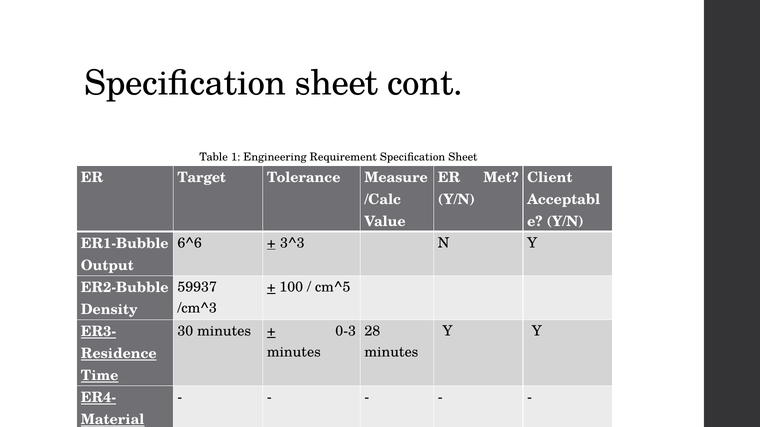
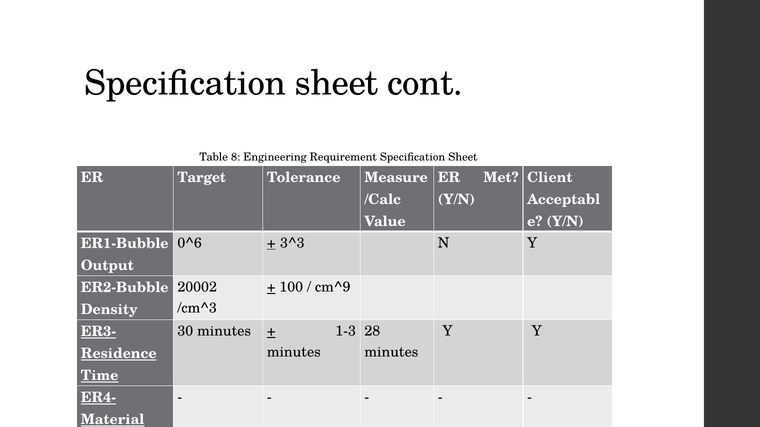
1: 1 -> 8
6^6: 6^6 -> 0^6
59937: 59937 -> 20002
cm^5: cm^5 -> cm^9
0-3: 0-3 -> 1-3
